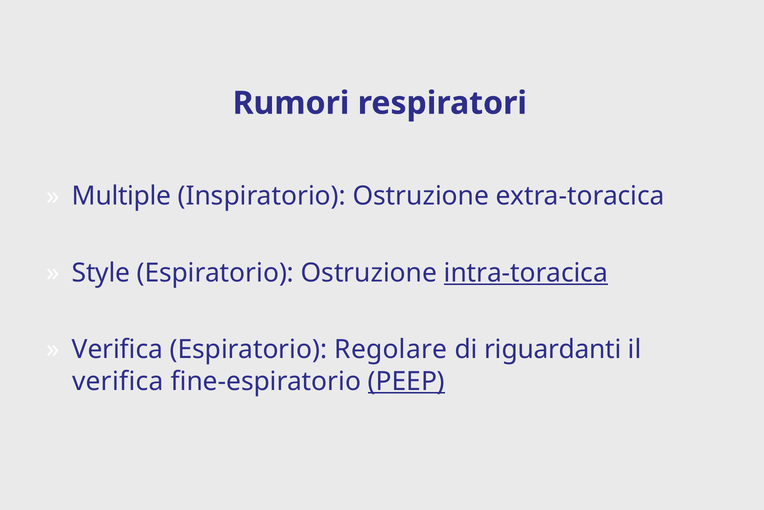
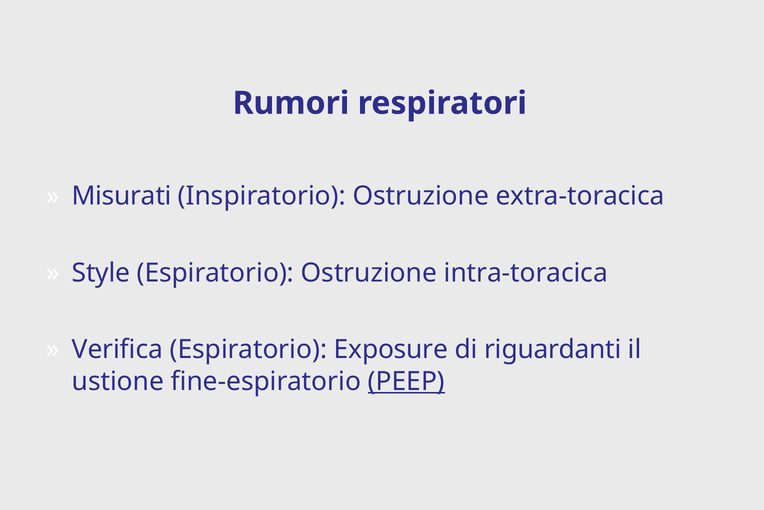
Multiple: Multiple -> Misurati
intra-toracica underline: present -> none
Regolare: Regolare -> Exposure
verifica at (118, 381): verifica -> ustione
